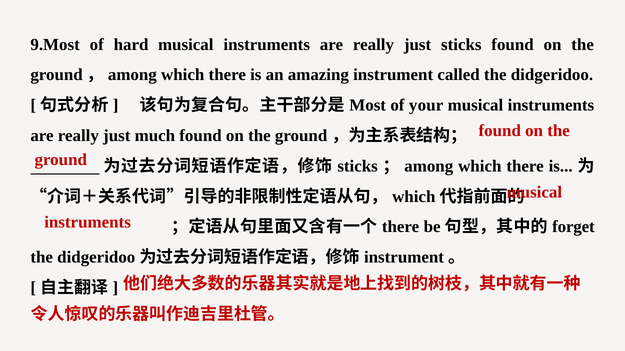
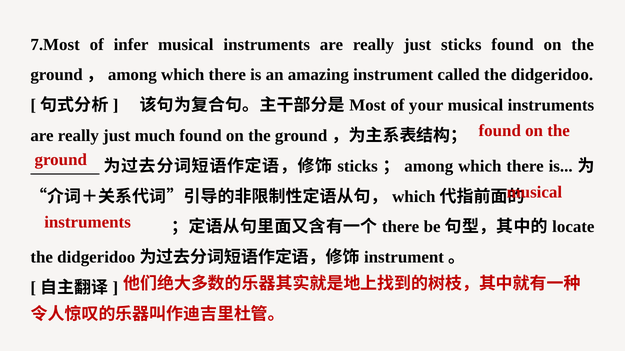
9.Most: 9.Most -> 7.Most
hard: hard -> infer
forget: forget -> locate
